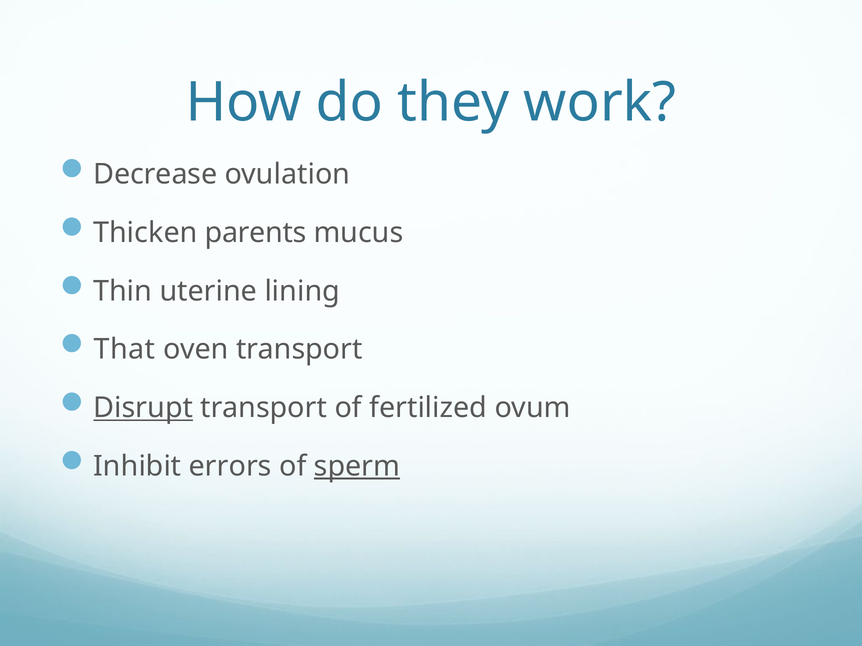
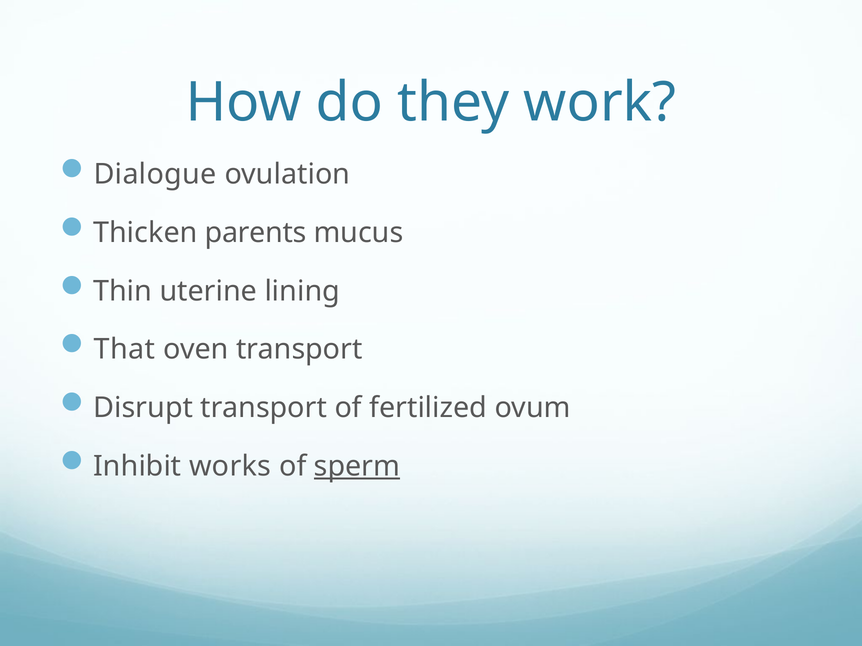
Decrease: Decrease -> Dialogue
Disrupt underline: present -> none
errors: errors -> works
